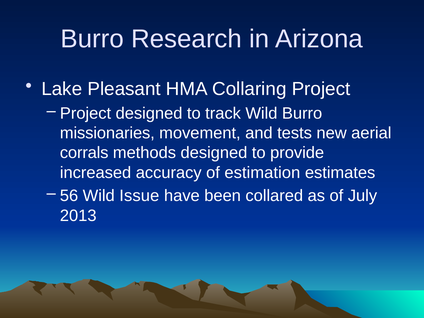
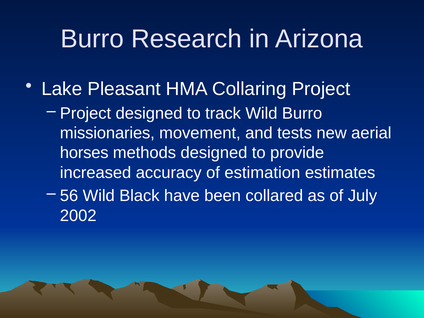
corrals: corrals -> horses
Issue: Issue -> Black
2013: 2013 -> 2002
